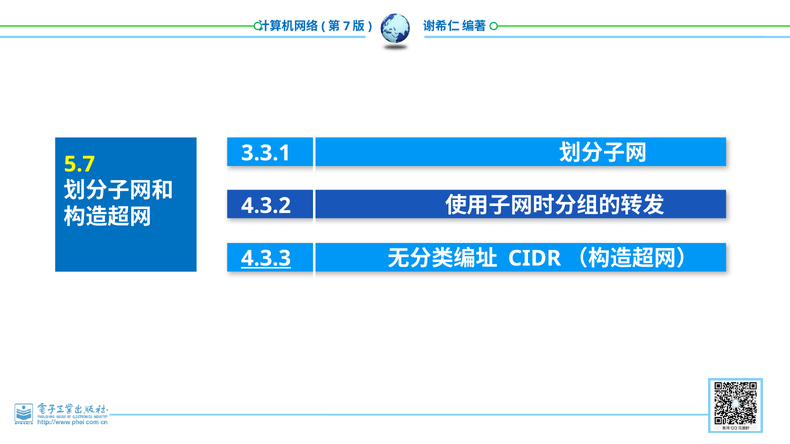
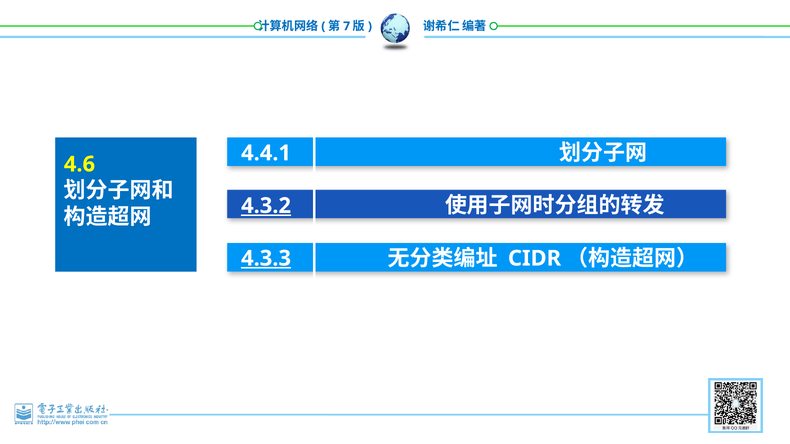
3.3.1: 3.3.1 -> 4.4.1
5.7: 5.7 -> 4.6
4.3.2 underline: none -> present
